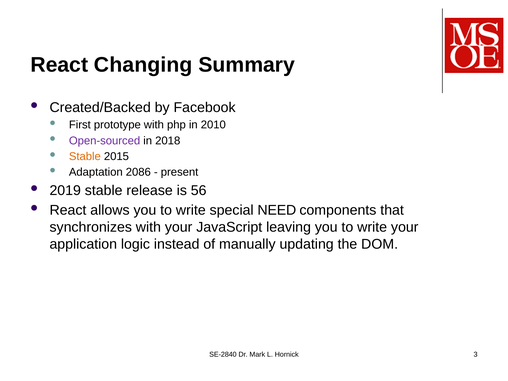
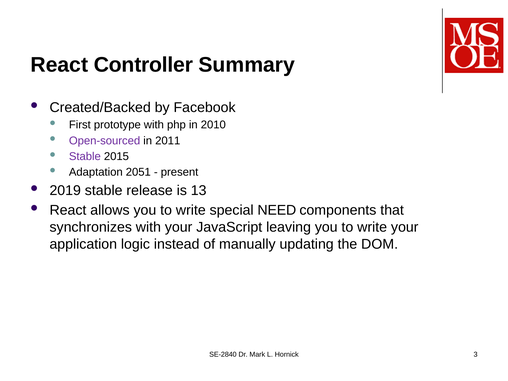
Changing: Changing -> Controller
2018: 2018 -> 2011
Stable at (85, 156) colour: orange -> purple
2086: 2086 -> 2051
56: 56 -> 13
